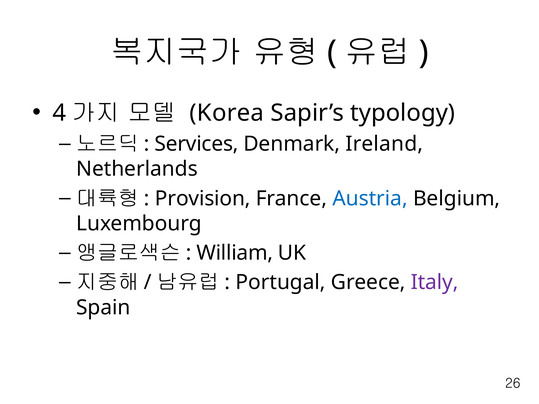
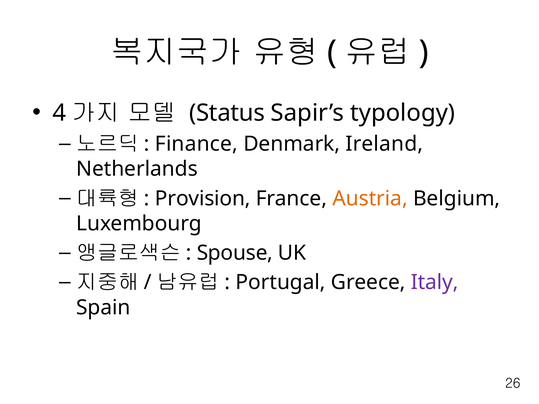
Korea: Korea -> Status
Services: Services -> Finance
Austria colour: blue -> orange
William: William -> Spouse
